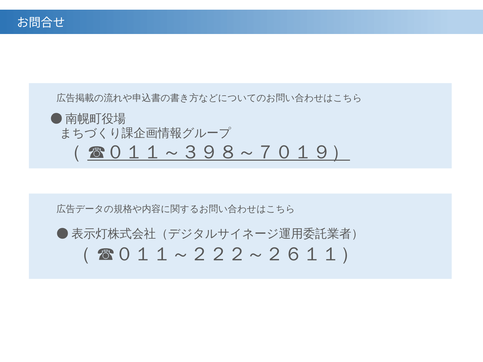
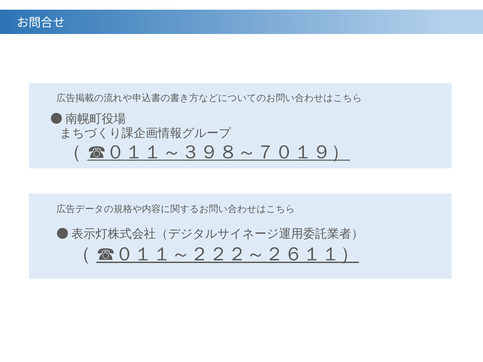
☎０１１～２２２～２６１１） underline: none -> present
